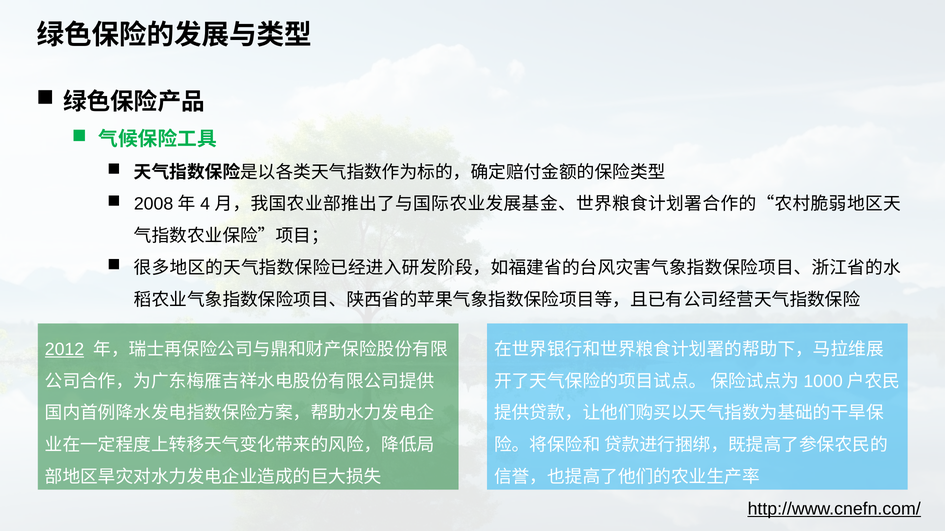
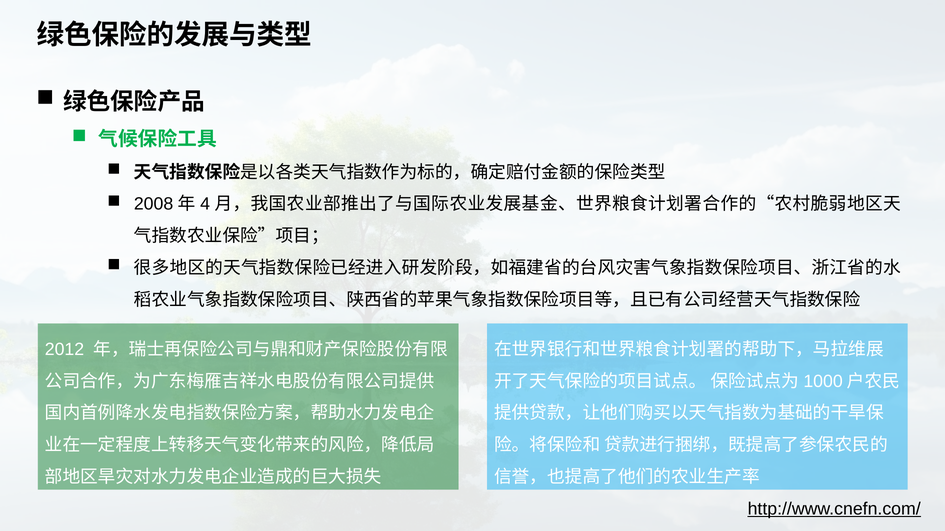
2012 underline: present -> none
